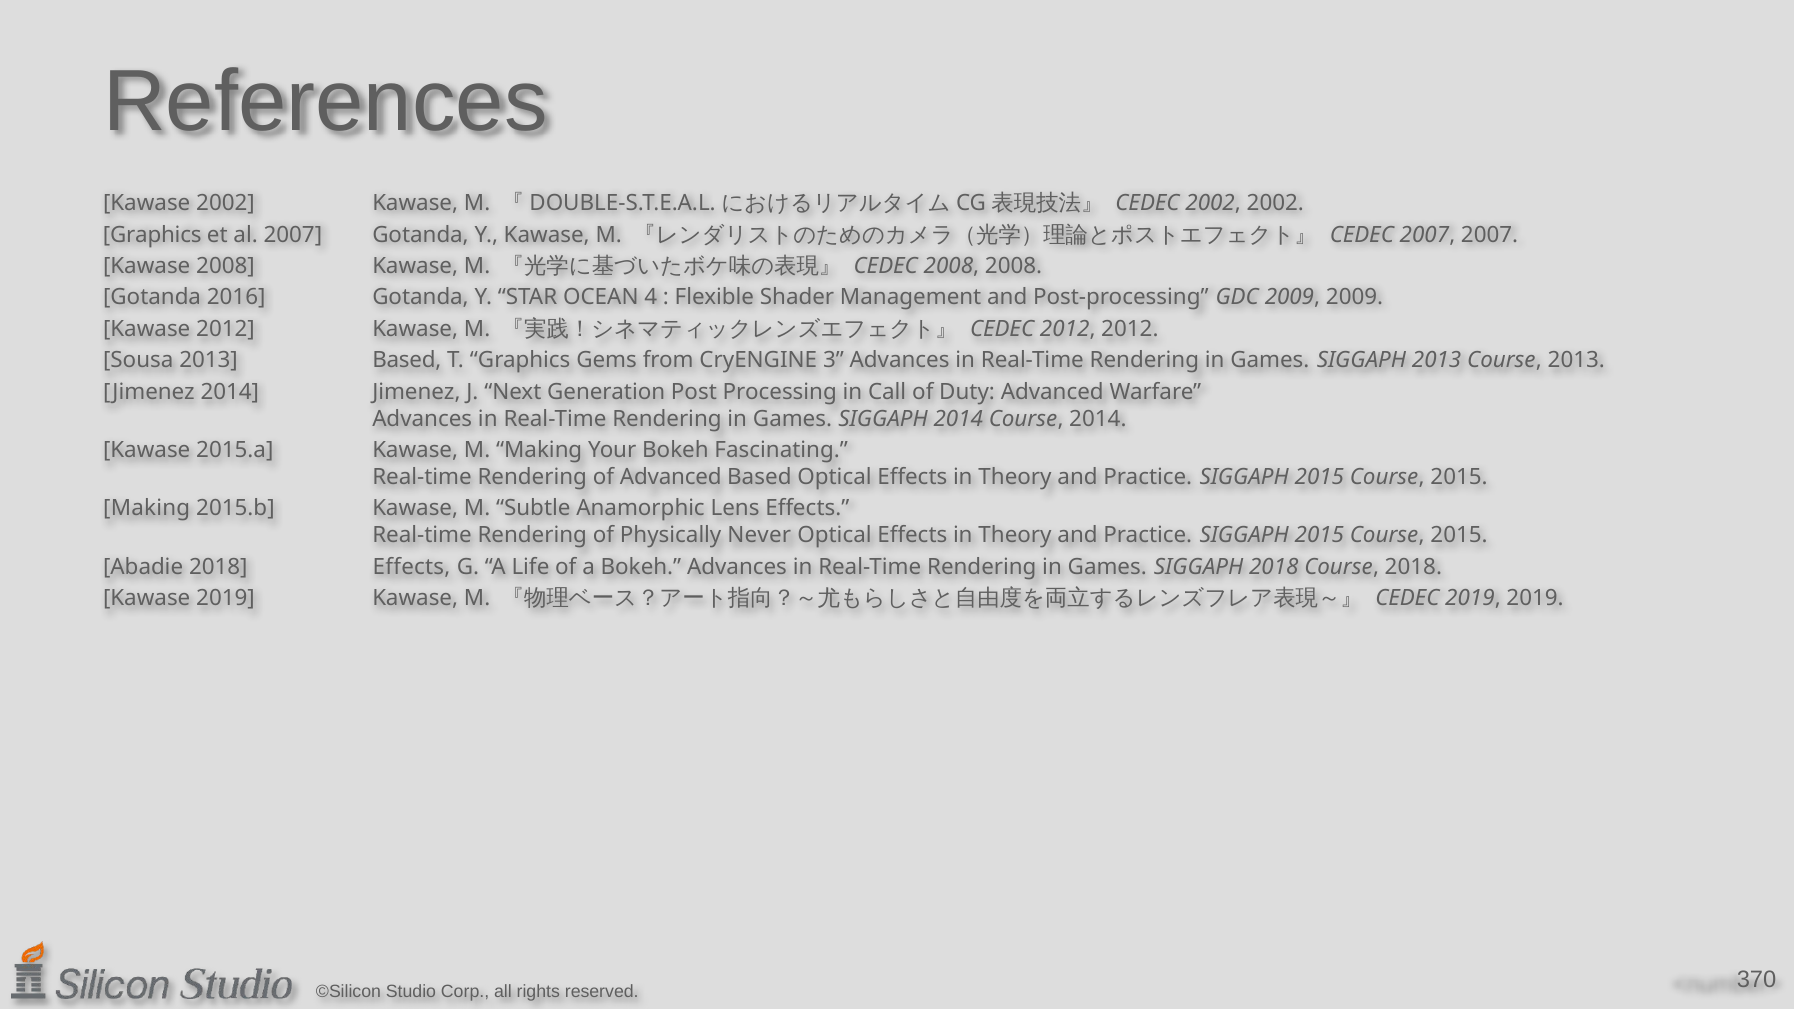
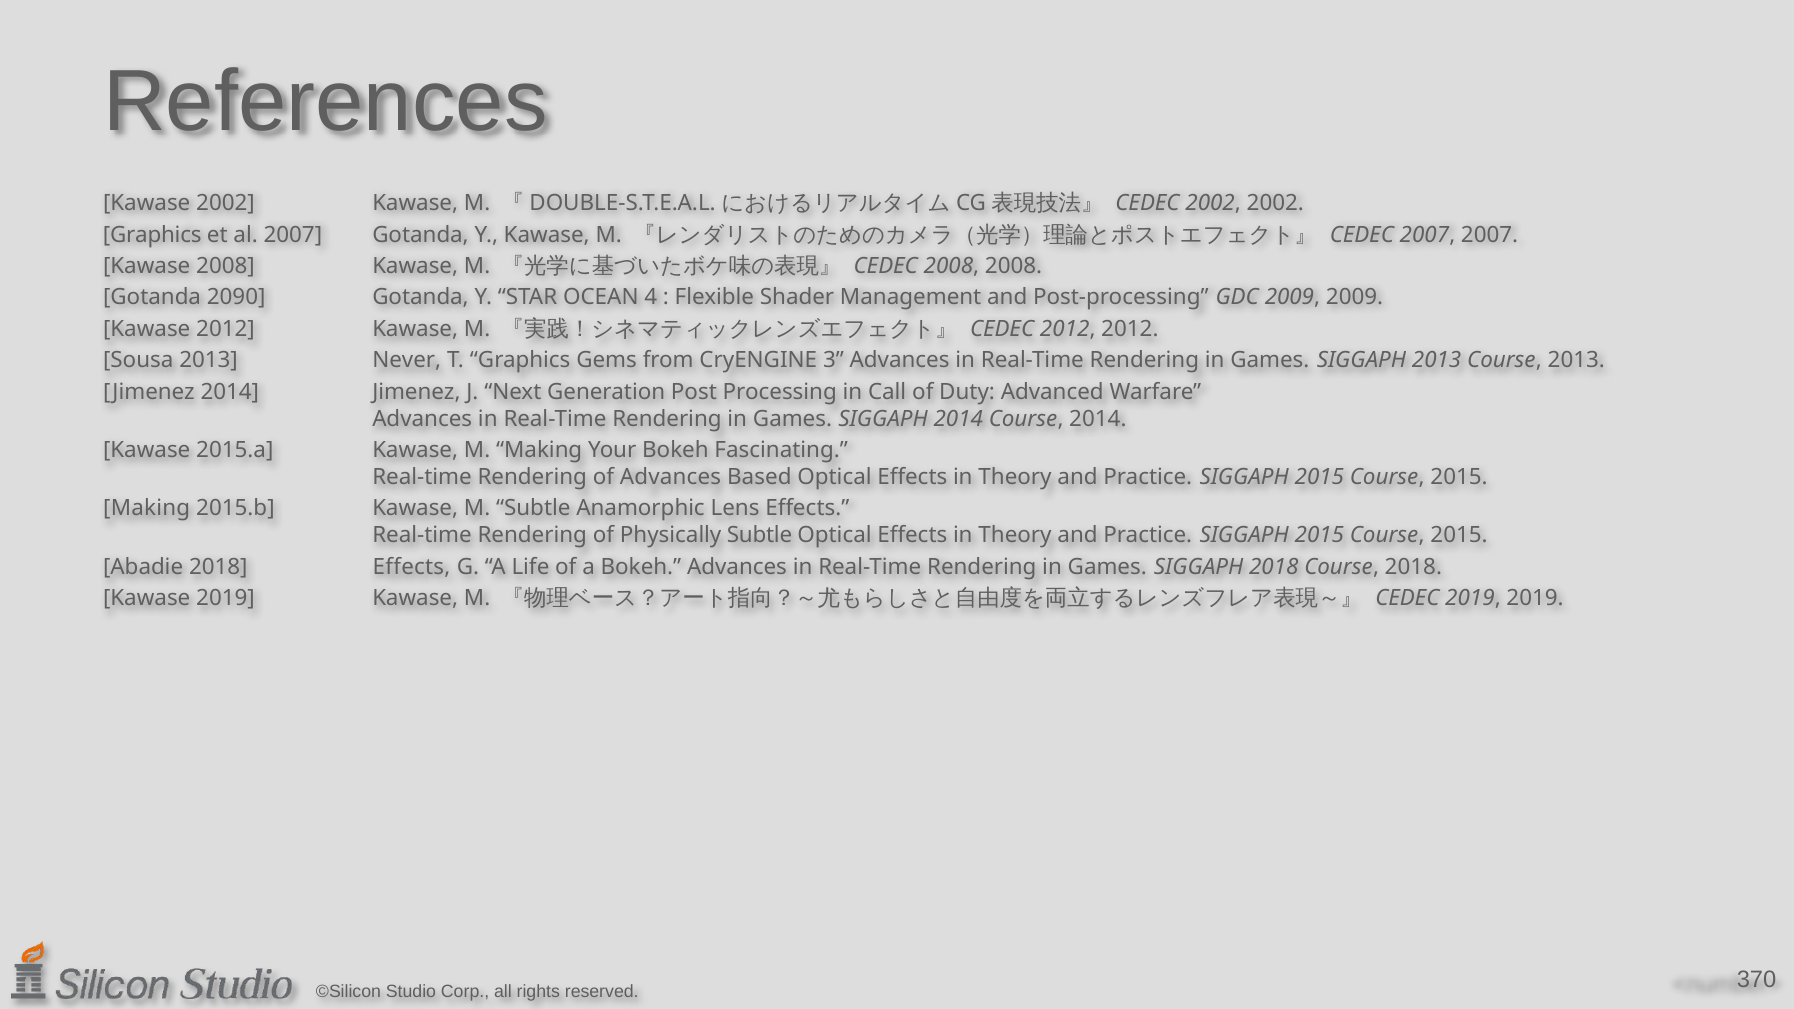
2016: 2016 -> 2090
2013 Based: Based -> Never
of Advanced: Advanced -> Advances
Physically Never: Never -> Subtle
